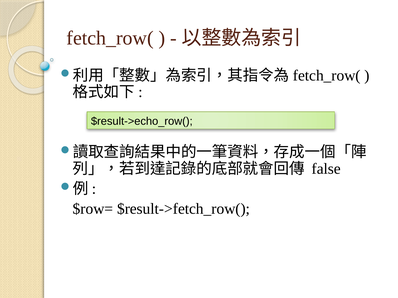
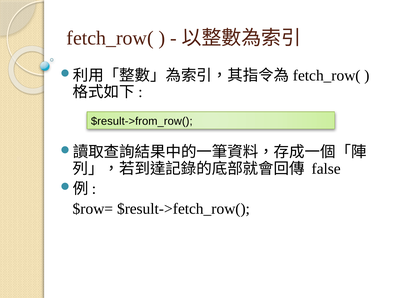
$result->echo_row(: $result->echo_row( -> $result->from_row(
